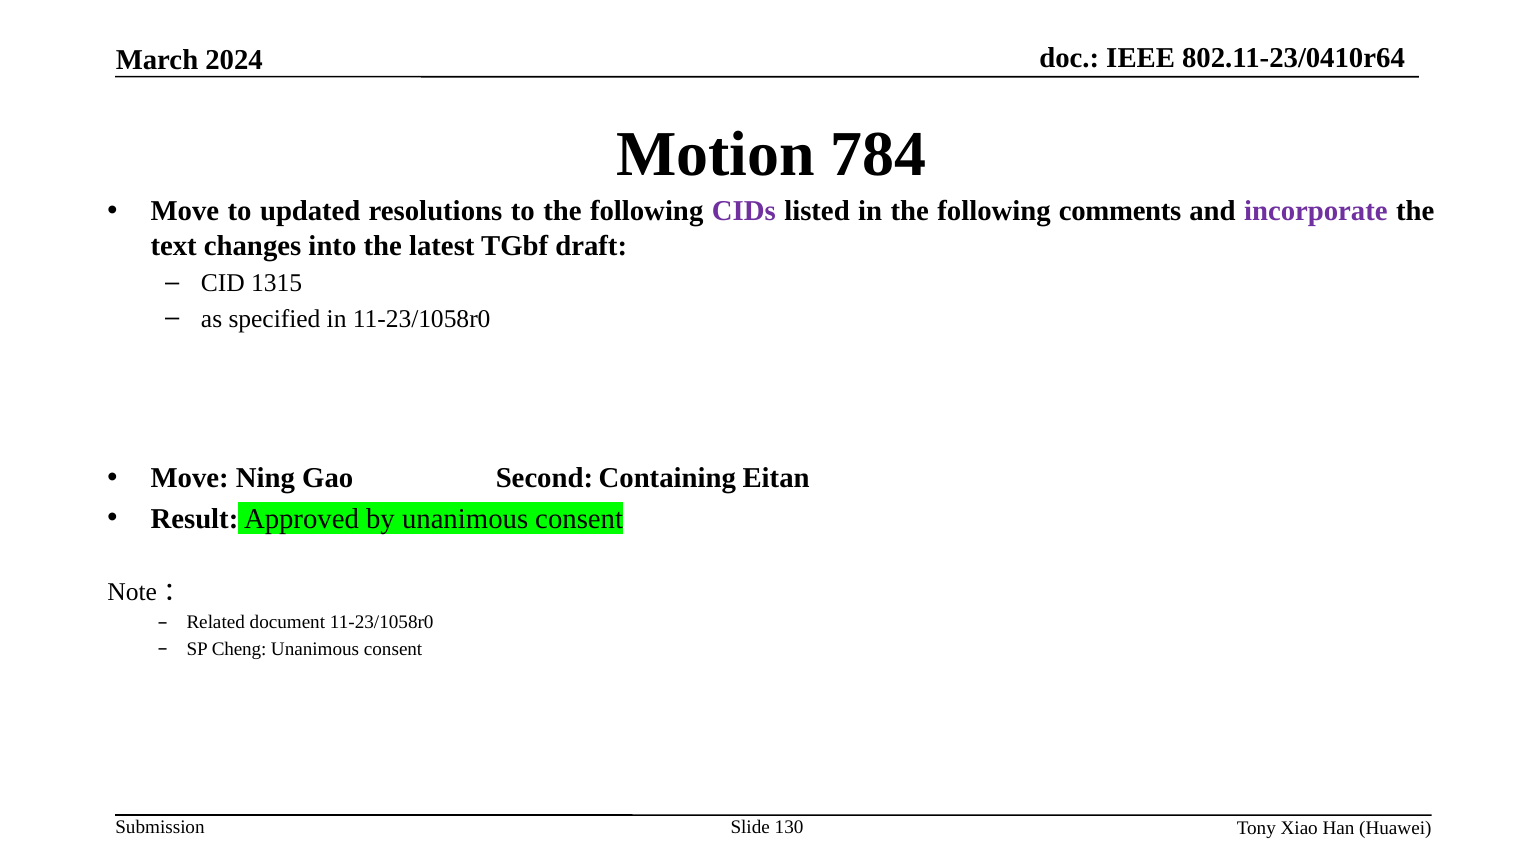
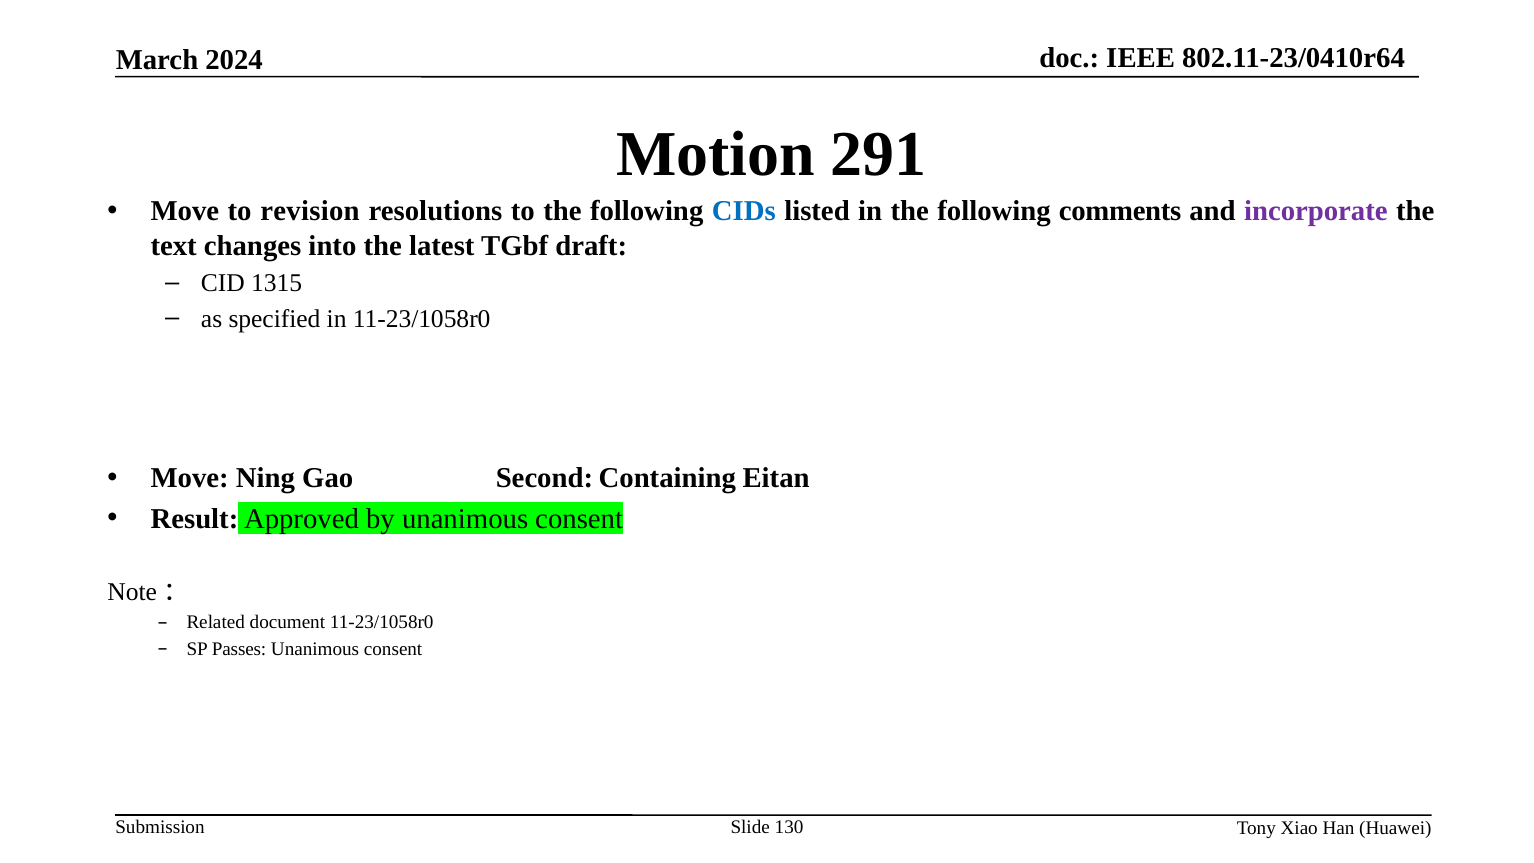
784: 784 -> 291
updated: updated -> revision
CIDs colour: purple -> blue
Cheng: Cheng -> Passes
